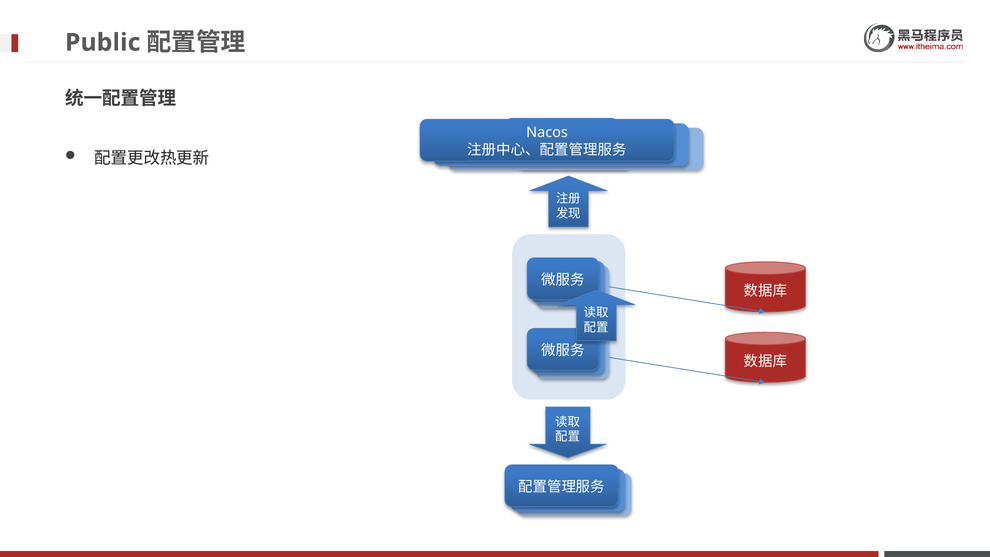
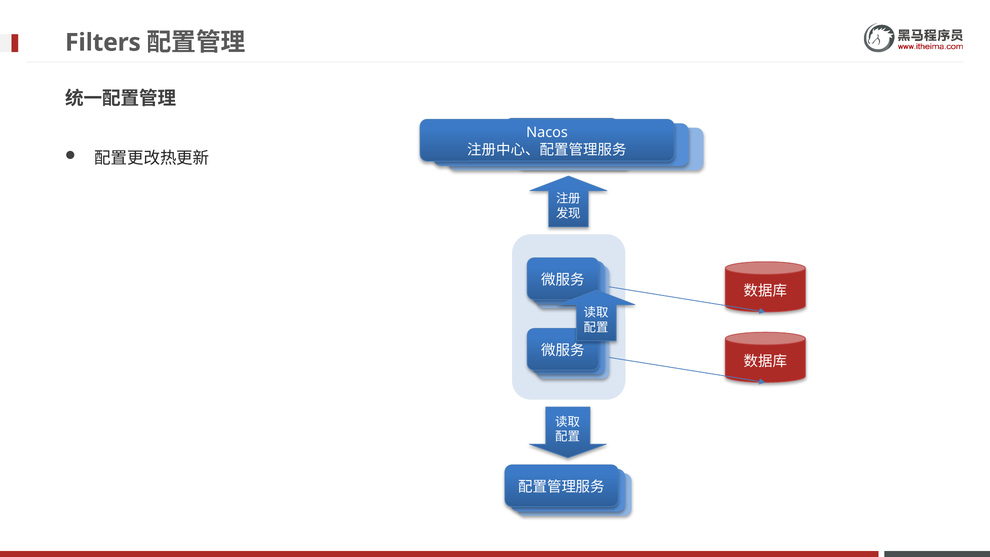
Public: Public -> Filters
